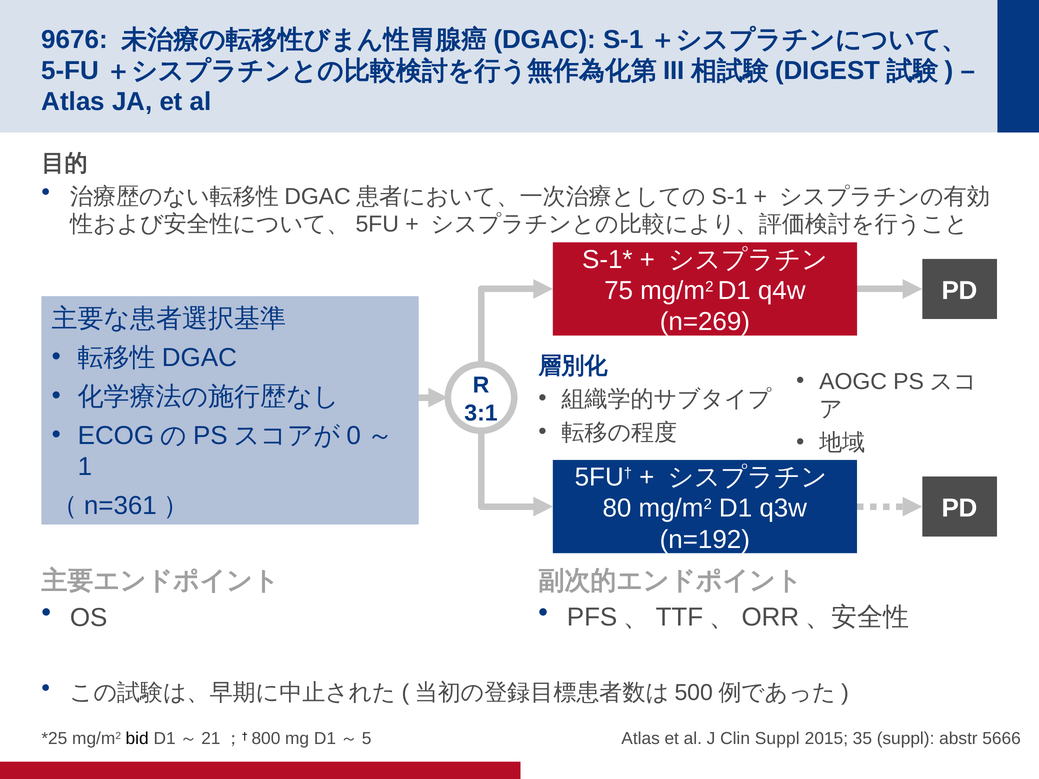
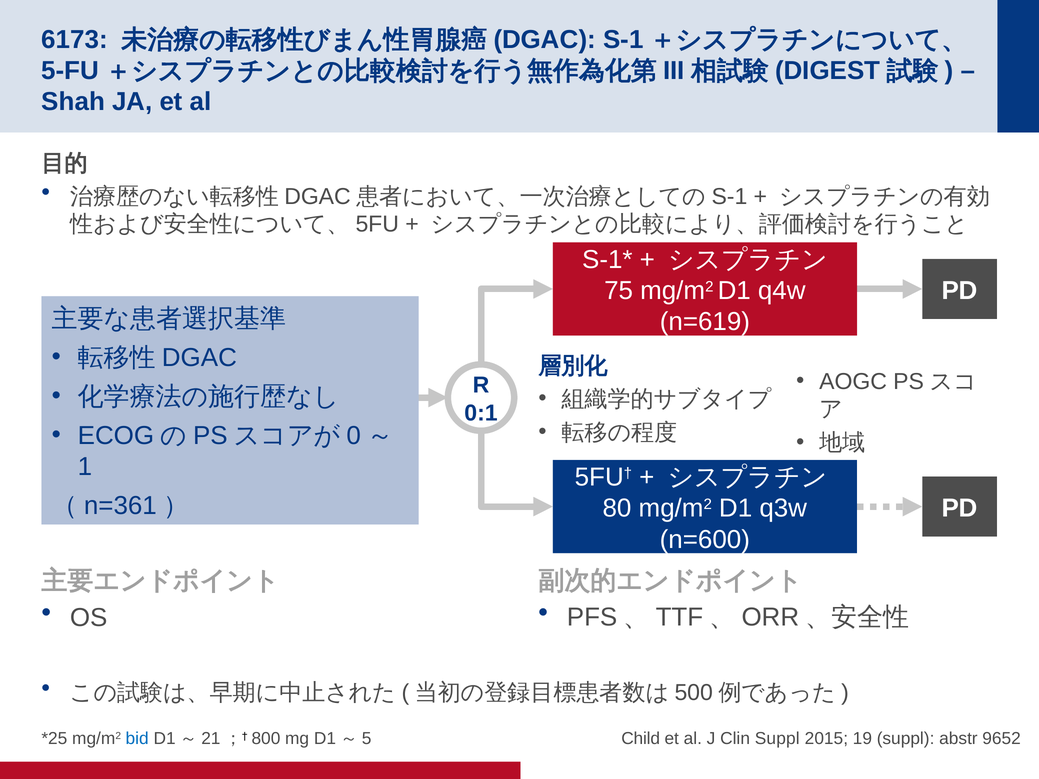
9676: 9676 -> 6173
Atlas at (73, 102): Atlas -> Shah
n=269: n=269 -> n=619
3:1: 3:1 -> 0:1
n=192: n=192 -> n=600
bid colour: black -> blue
Atlas at (641, 739): Atlas -> Child
35: 35 -> 19
5666: 5666 -> 9652
